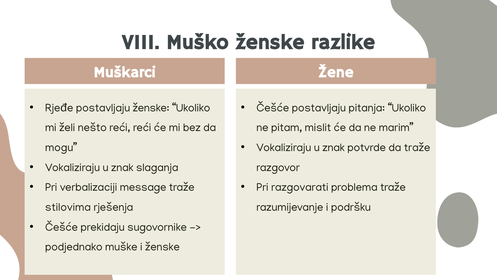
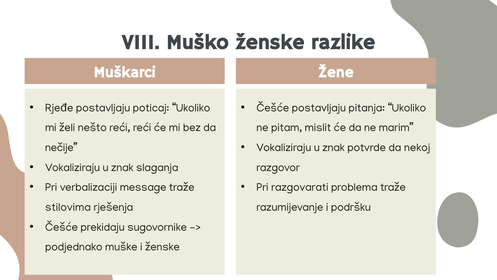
postavljaju ženske: ženske -> poticaj
da traže: traže -> nekoj
mogu: mogu -> nečije
